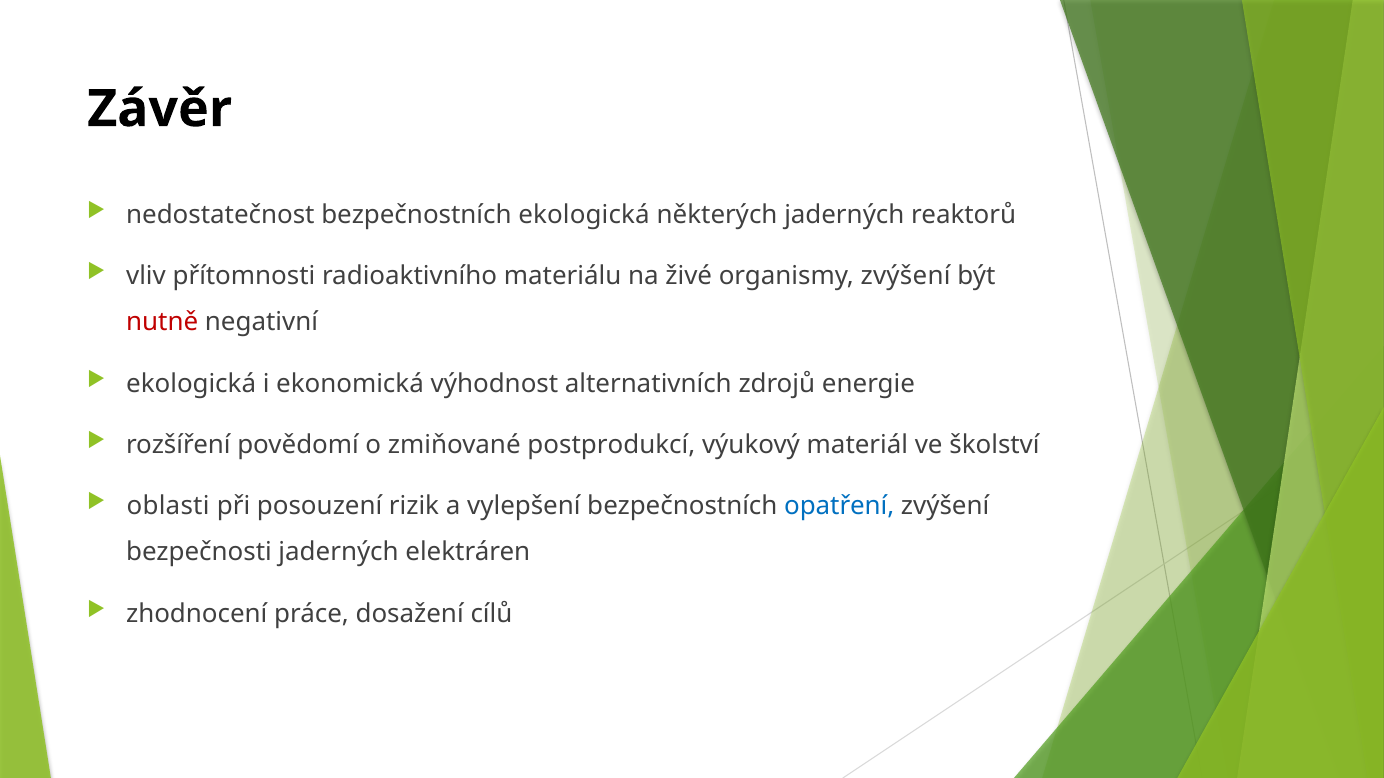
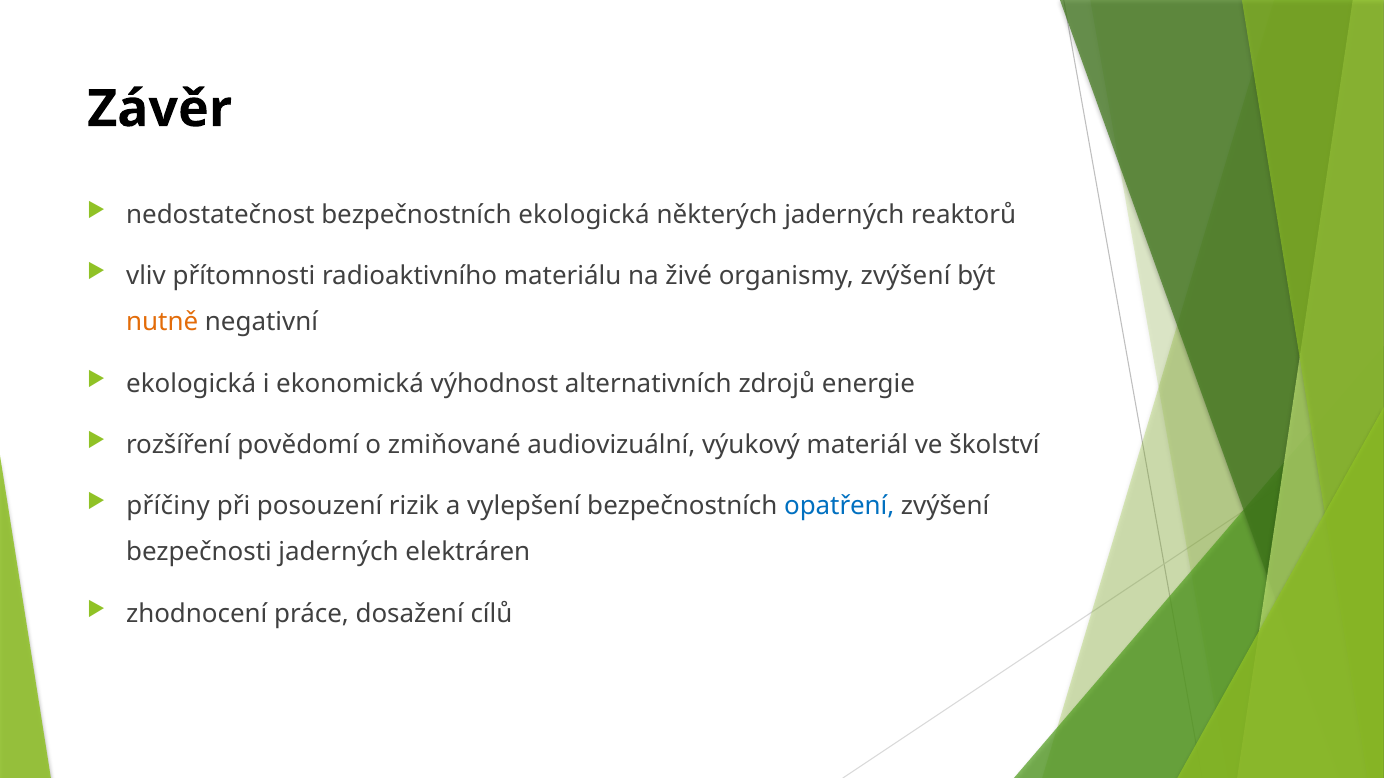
nutně colour: red -> orange
postprodukcí: postprodukcí -> audiovizuální
oblasti: oblasti -> příčiny
